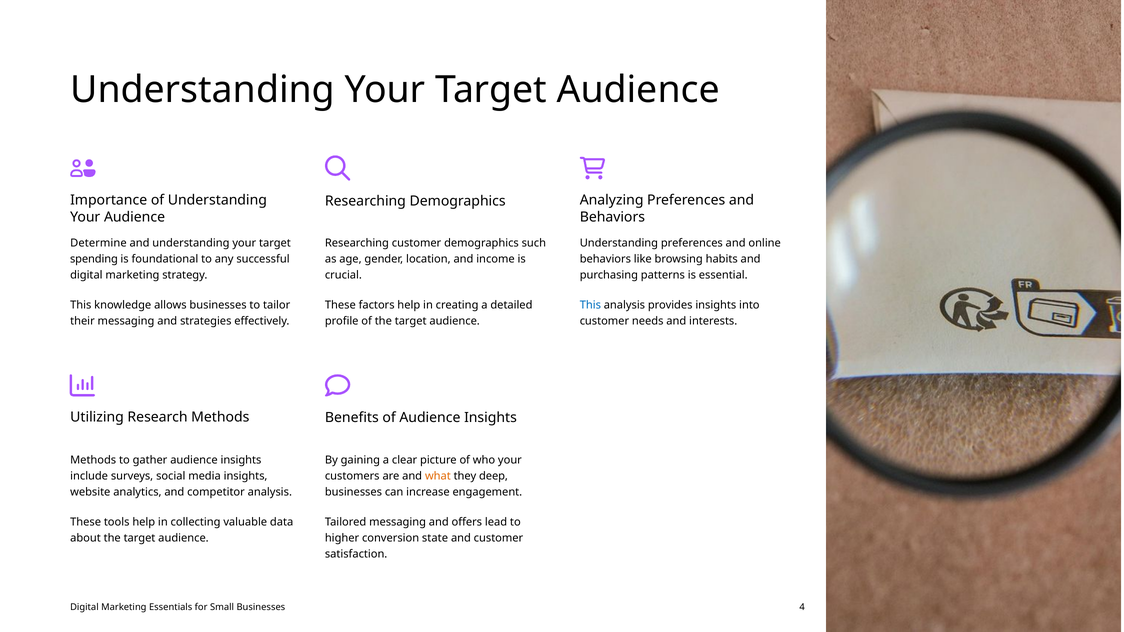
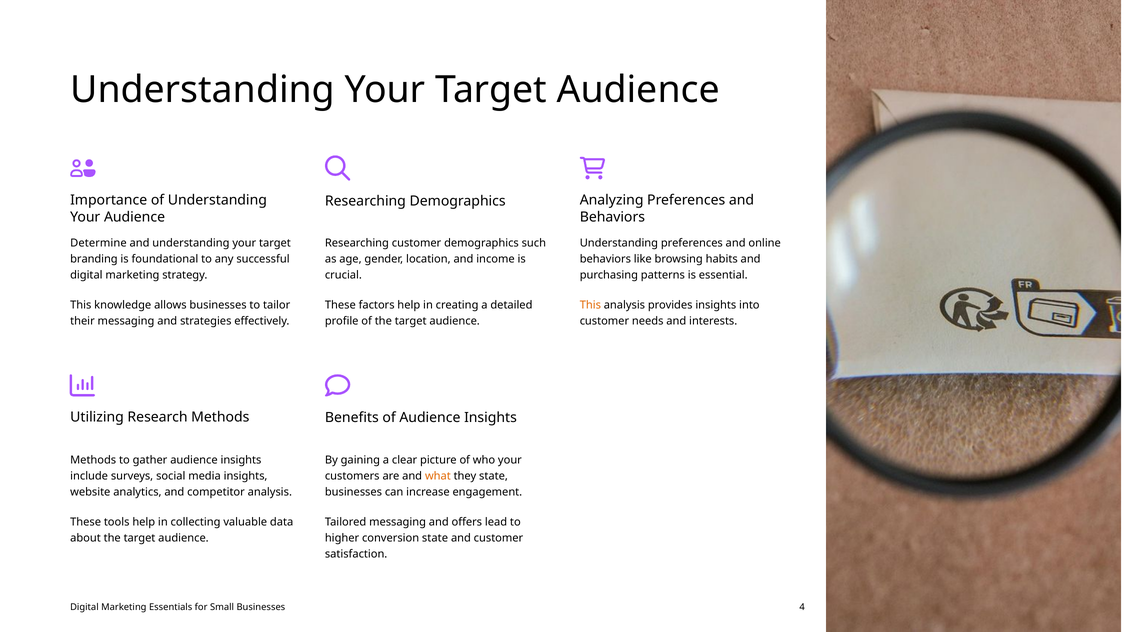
spending: spending -> branding
This at (590, 305) colour: blue -> orange
they deep: deep -> state
